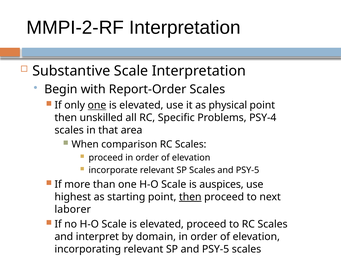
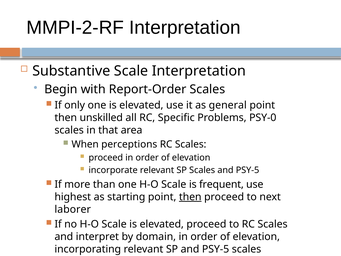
one at (97, 105) underline: present -> none
physical: physical -> general
PSY-4: PSY-4 -> PSY-0
comparison: comparison -> perceptions
auspices: auspices -> frequent
